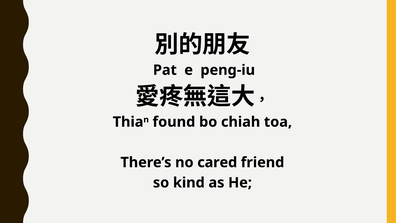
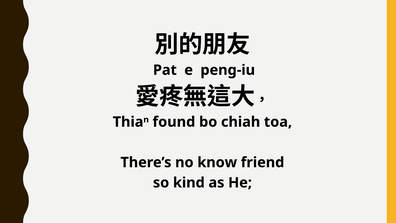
cared: cared -> know
